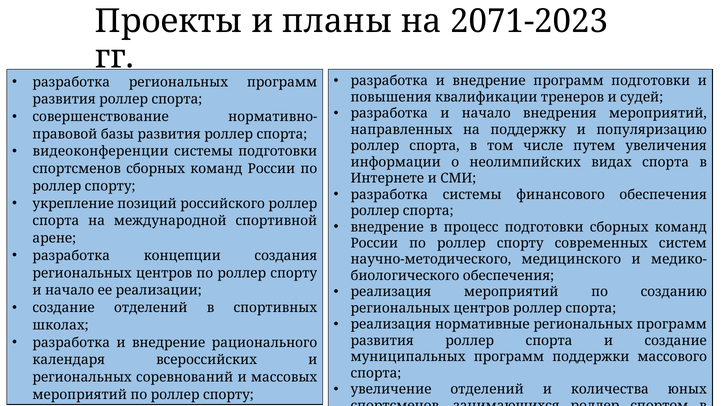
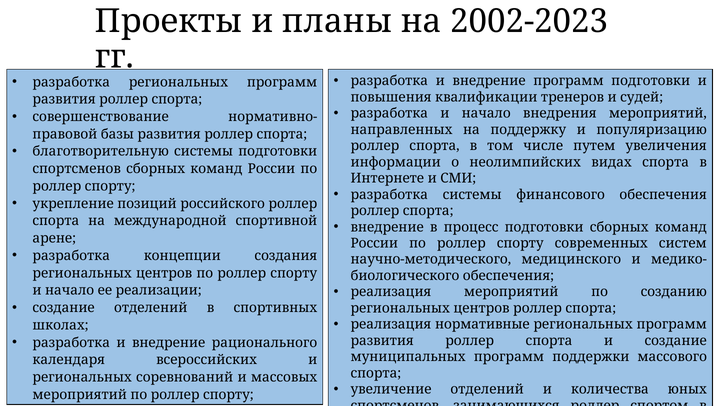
2071-2023: 2071-2023 -> 2002-2023
видеоконференции: видеоконференции -> благотворительную
